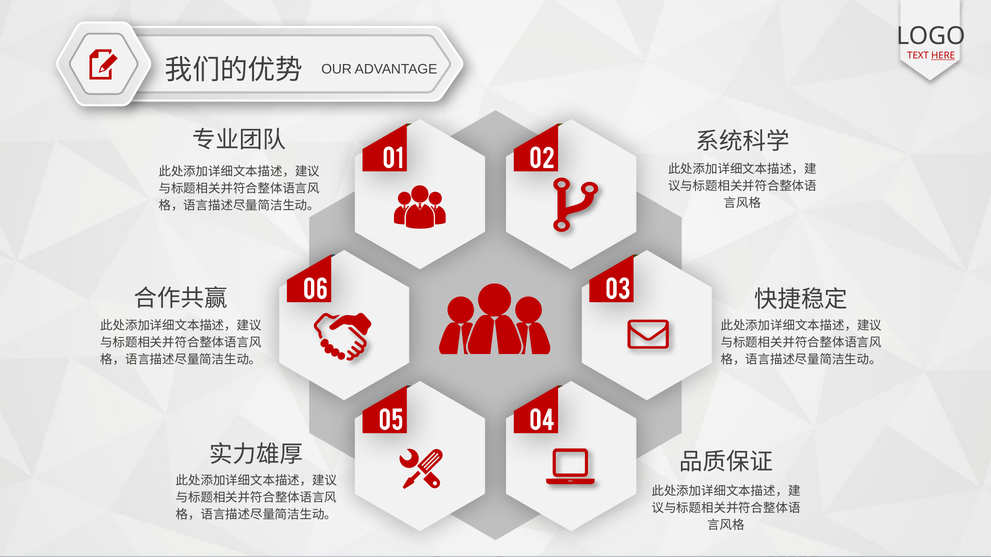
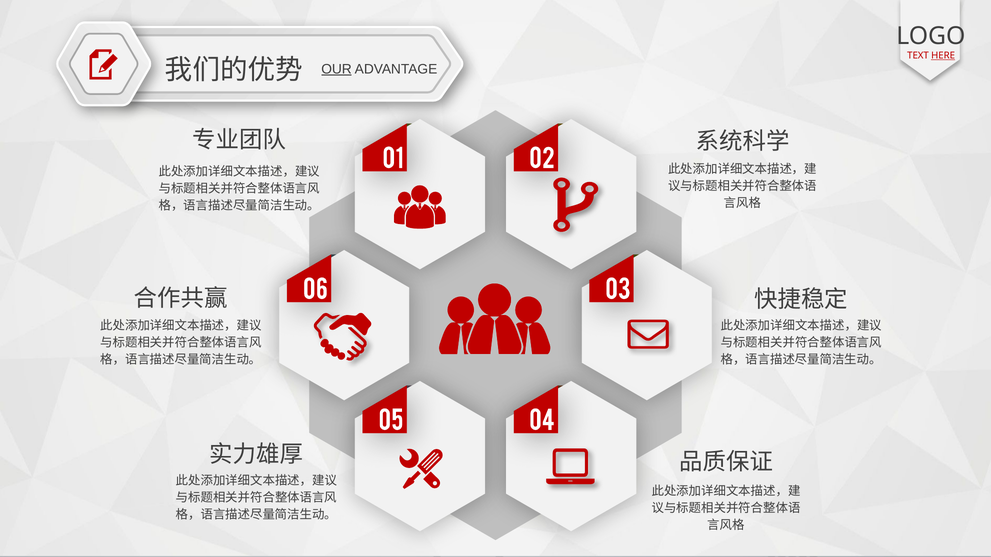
OUR underline: none -> present
